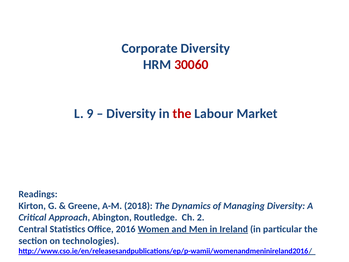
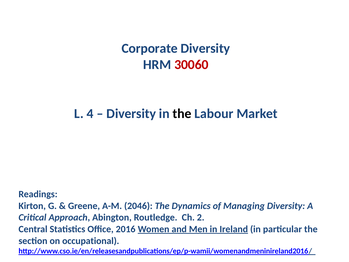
9: 9 -> 4
the at (182, 113) colour: red -> black
2018: 2018 -> 2046
technologies: technologies -> occupational
